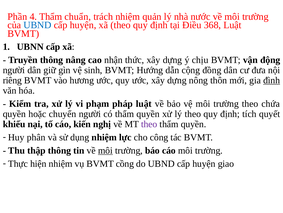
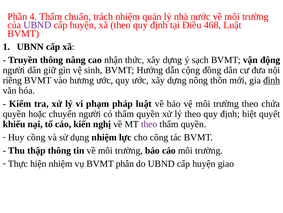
UBND at (37, 25) colour: blue -> purple
368: 368 -> 468
chịu: chịu -> sạch
tích: tích -> biệt
phân: phân -> cồng
môi at (105, 150) underline: present -> none
cồng: cồng -> phân
